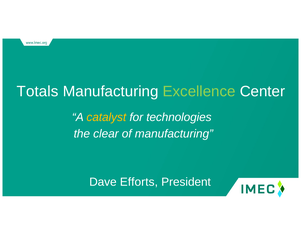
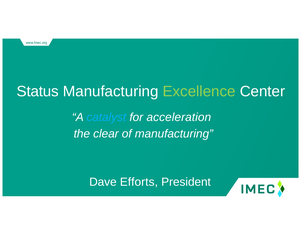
Totals: Totals -> Status
catalyst colour: yellow -> light blue
technologies: technologies -> acceleration
